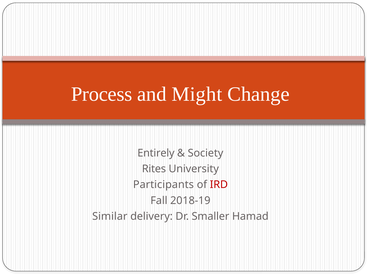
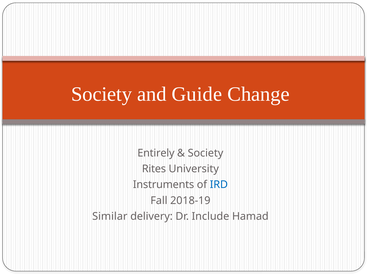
Process at (102, 94): Process -> Society
Might: Might -> Guide
Participants: Participants -> Instruments
IRD colour: red -> blue
Smaller: Smaller -> Include
